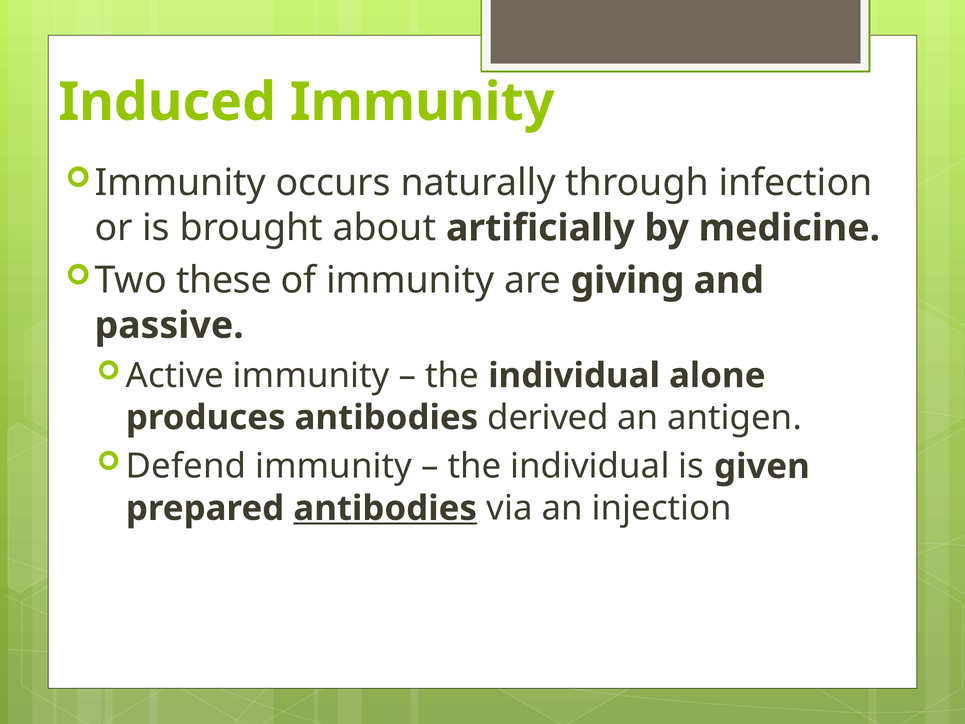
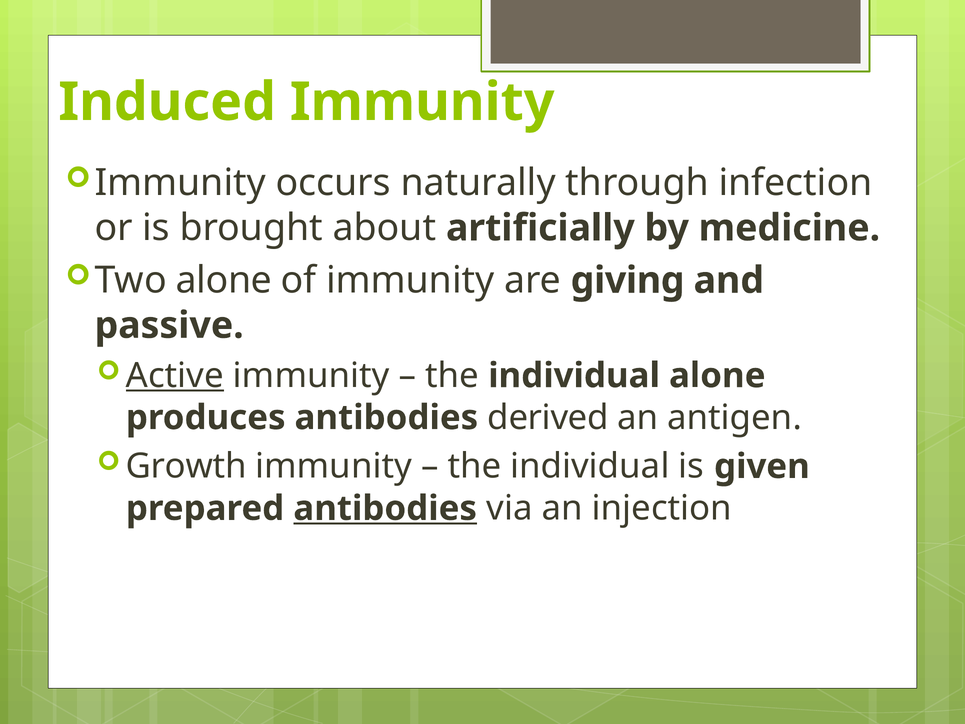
Two these: these -> alone
Active underline: none -> present
Defend: Defend -> Growth
